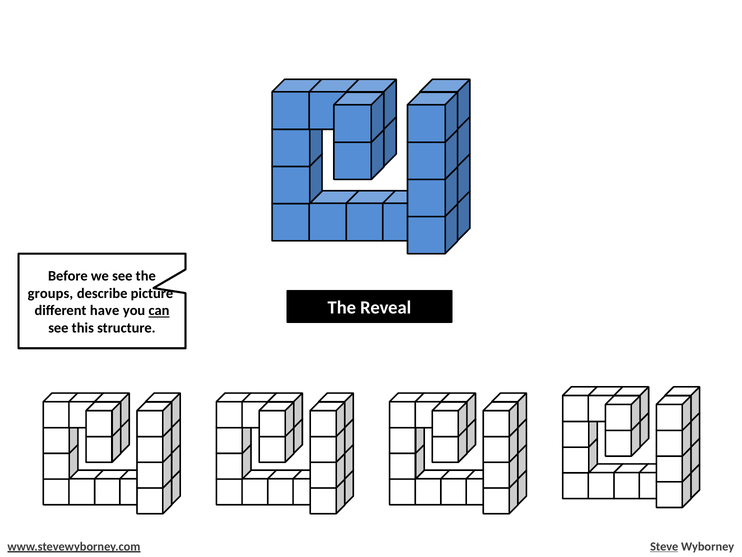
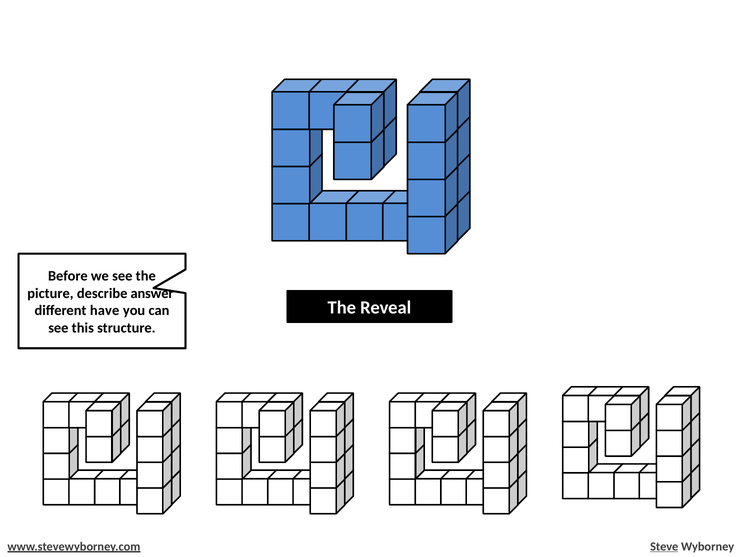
groups: groups -> picture
picture: picture -> answer
can underline: present -> none
